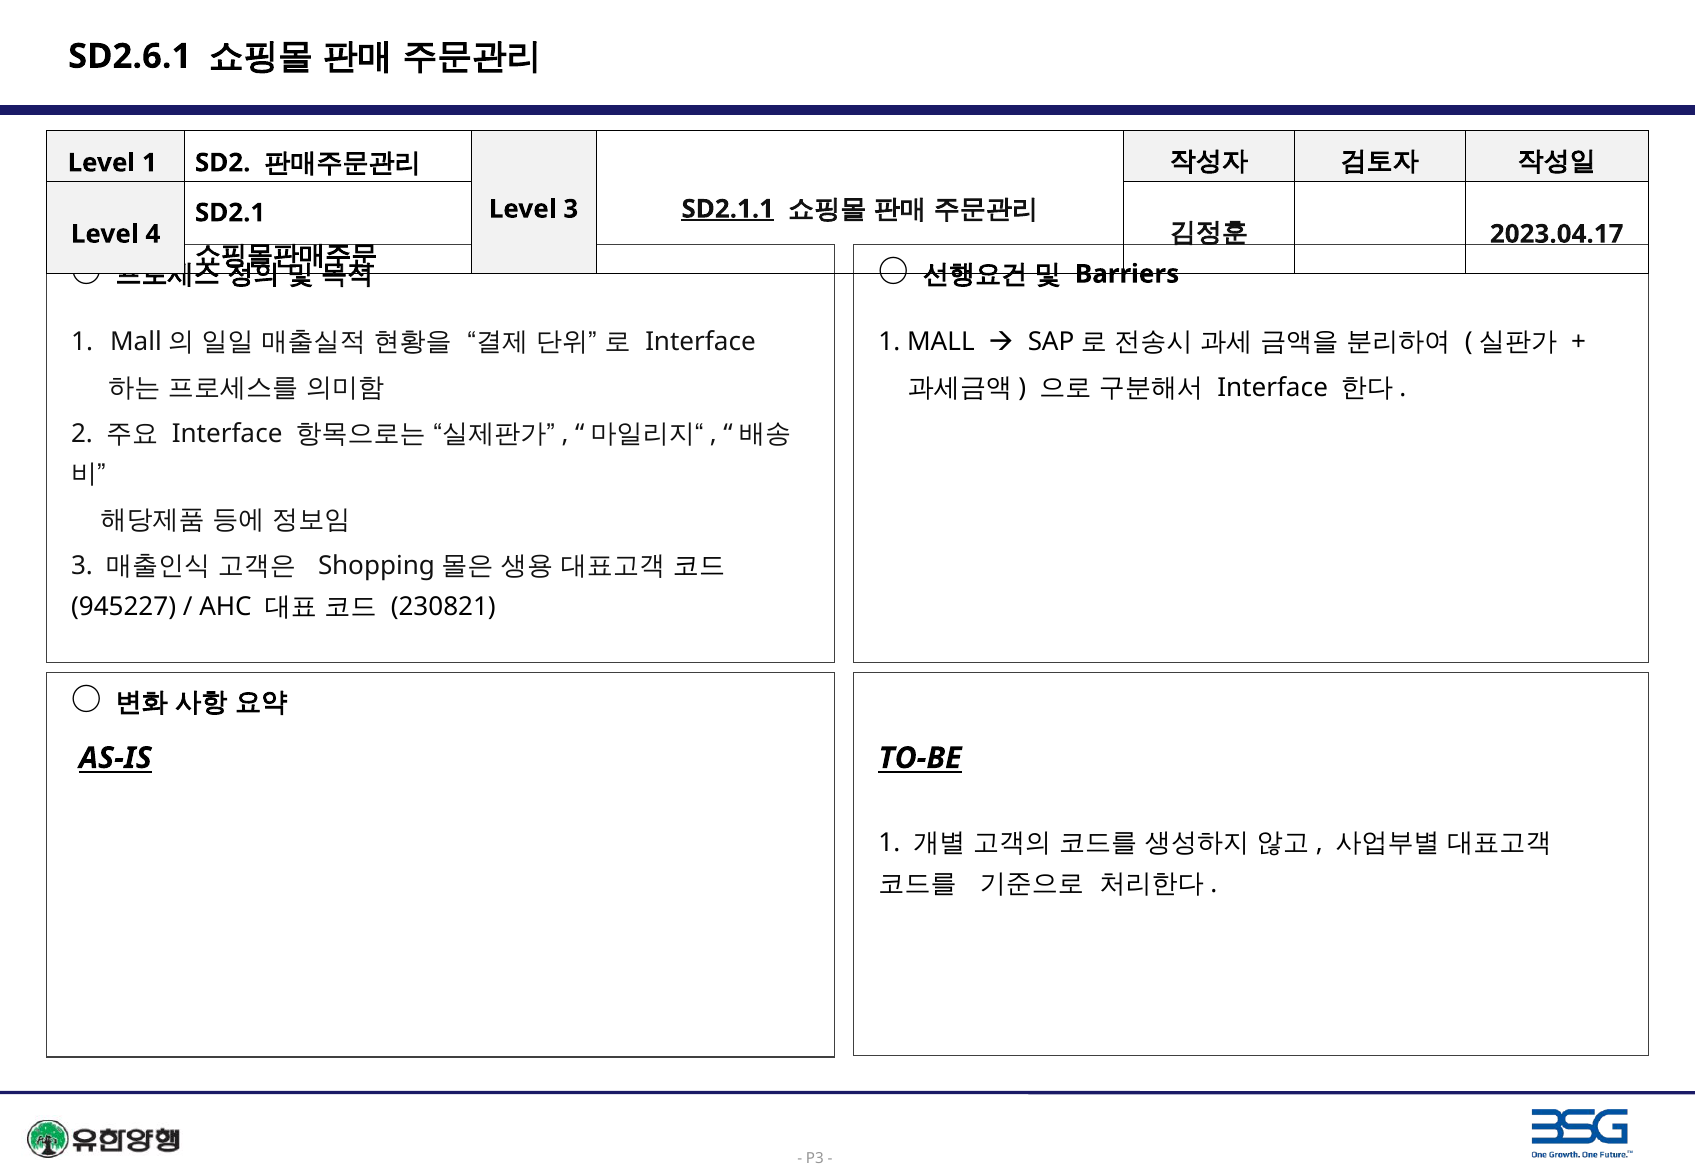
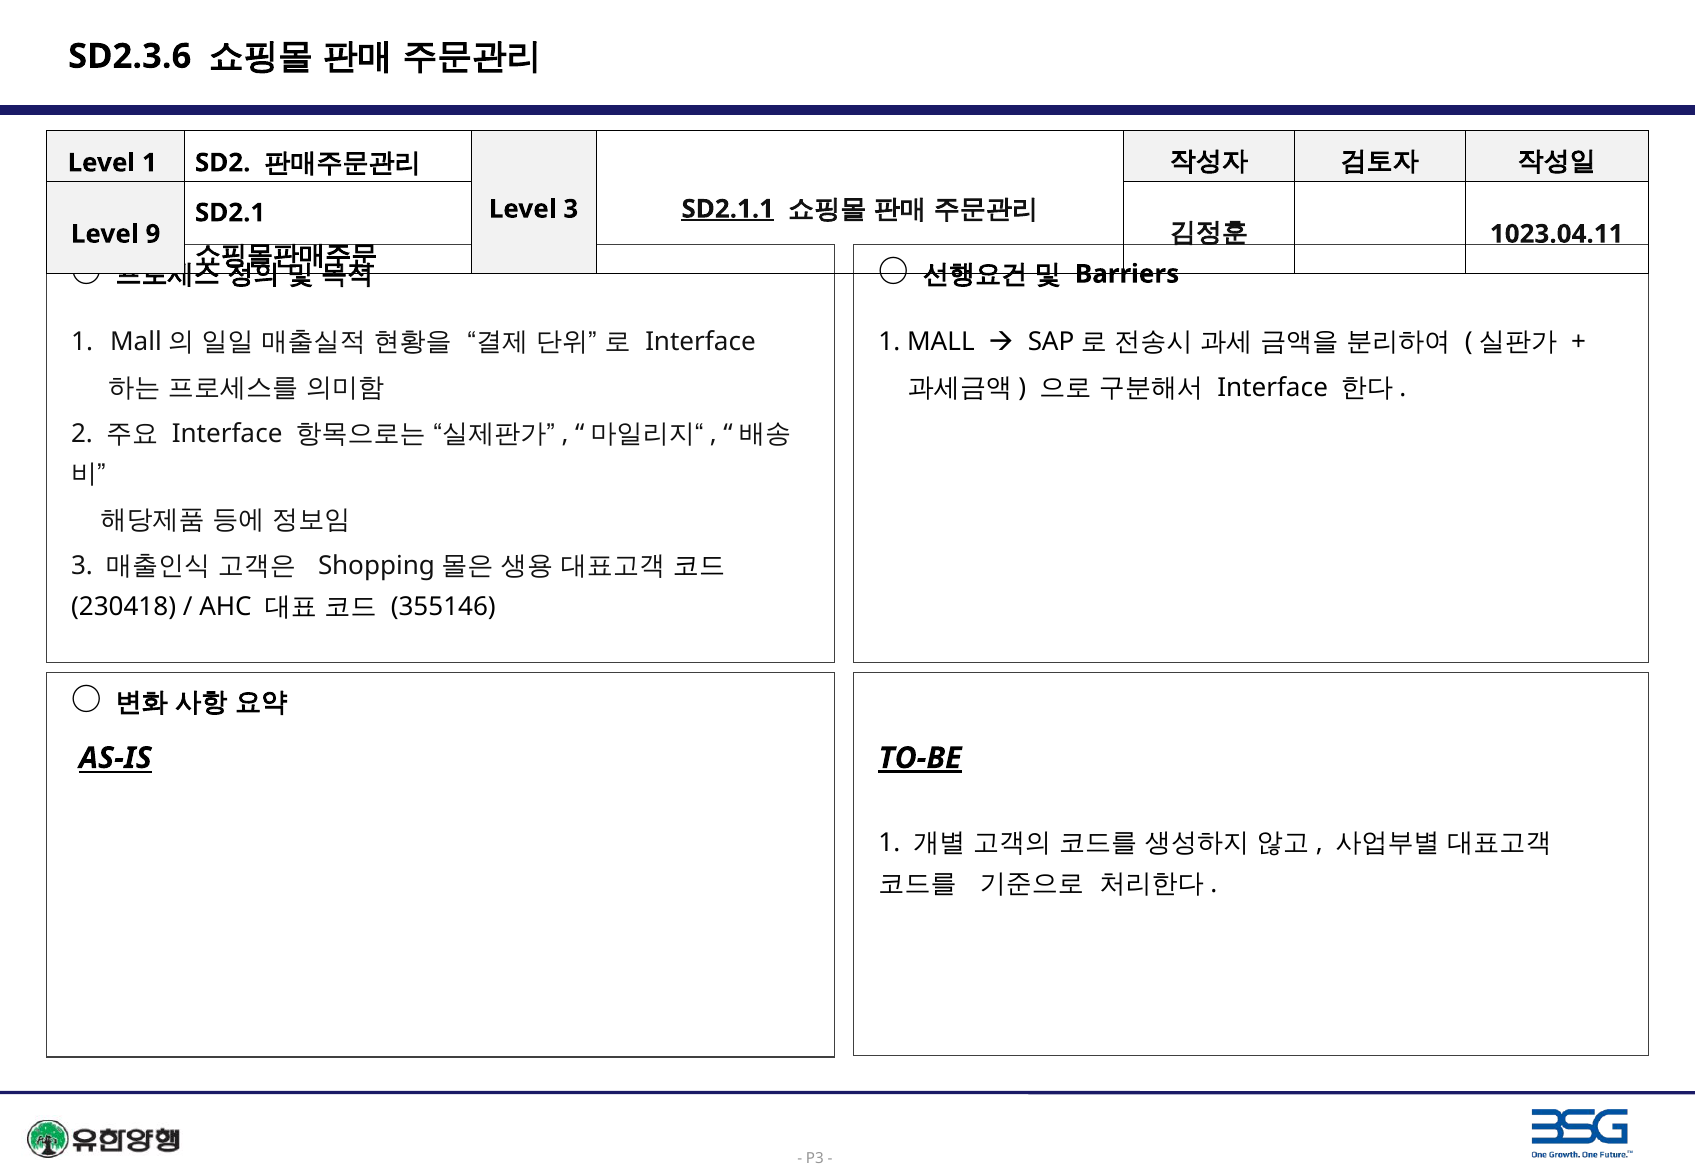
SD2.6.1: SD2.6.1 -> SD2.3.6
2023.04.17: 2023.04.17 -> 1023.04.11
4: 4 -> 9
945227: 945227 -> 230418
230821: 230821 -> 355146
TO-BE underline: none -> present
